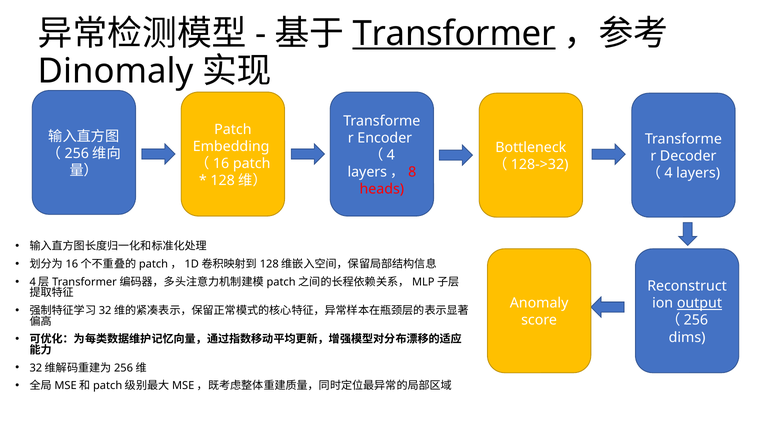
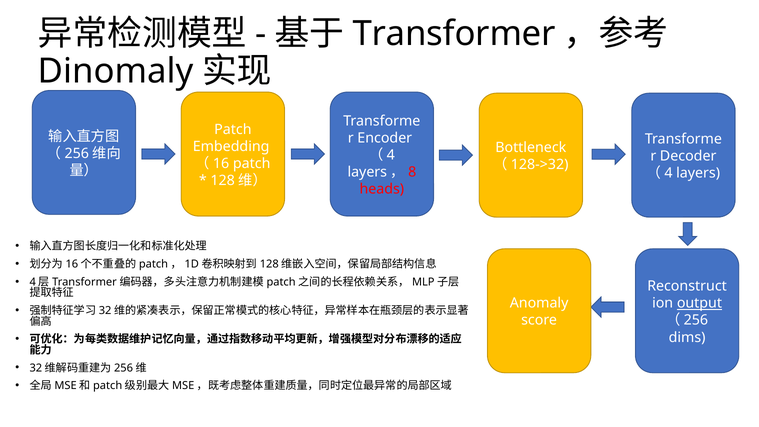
Transformer underline: present -> none
